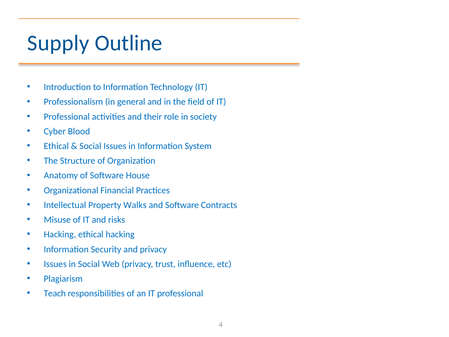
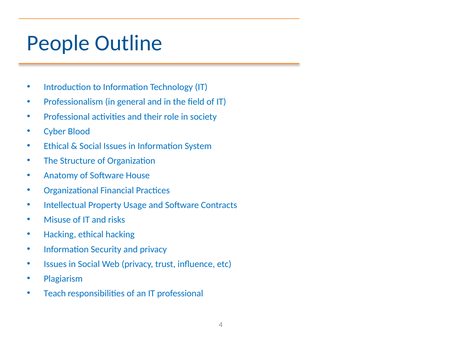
Supply: Supply -> People
Walks: Walks -> Usage
